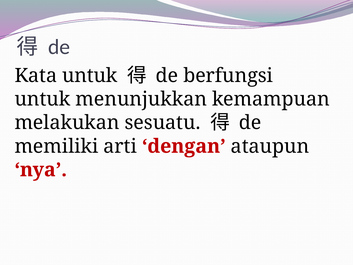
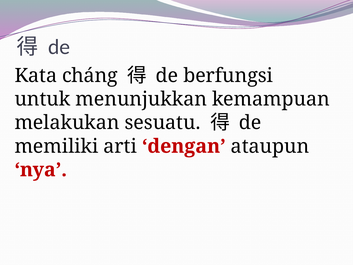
Kata untuk: untuk -> cháng
